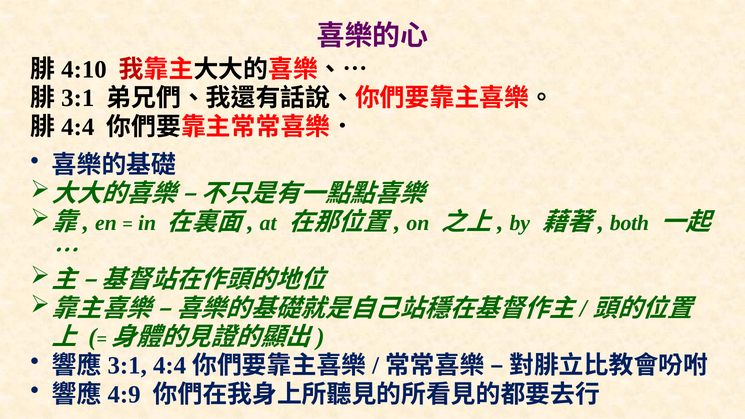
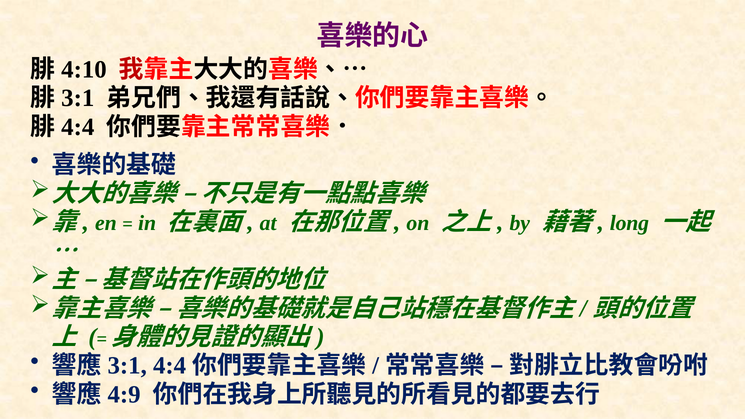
both: both -> long
